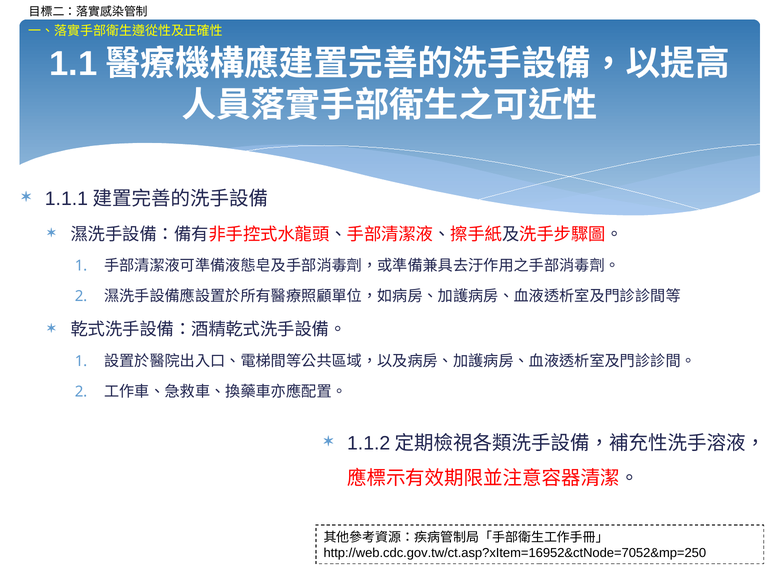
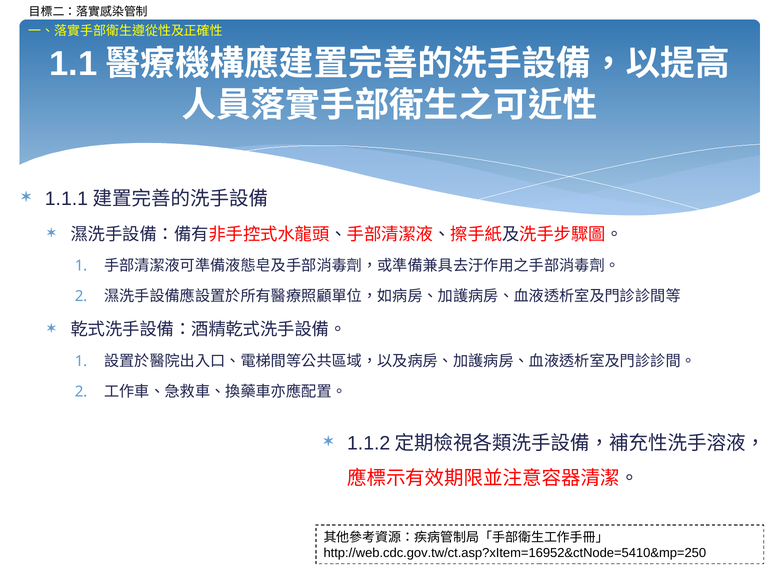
http://web.cdc.gov.tw/ct.asp?xItem=16952&ctNode=7052&mp=250: http://web.cdc.gov.tw/ct.asp?xItem=16952&ctNode=7052&mp=250 -> http://web.cdc.gov.tw/ct.asp?xItem=16952&ctNode=5410&mp=250
